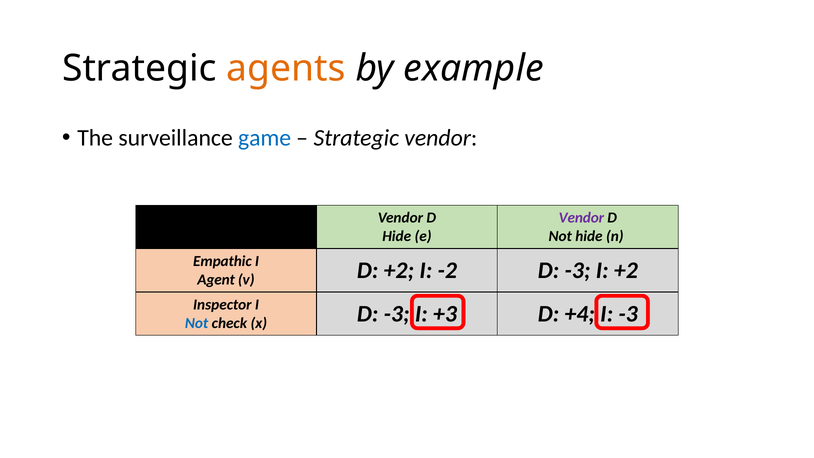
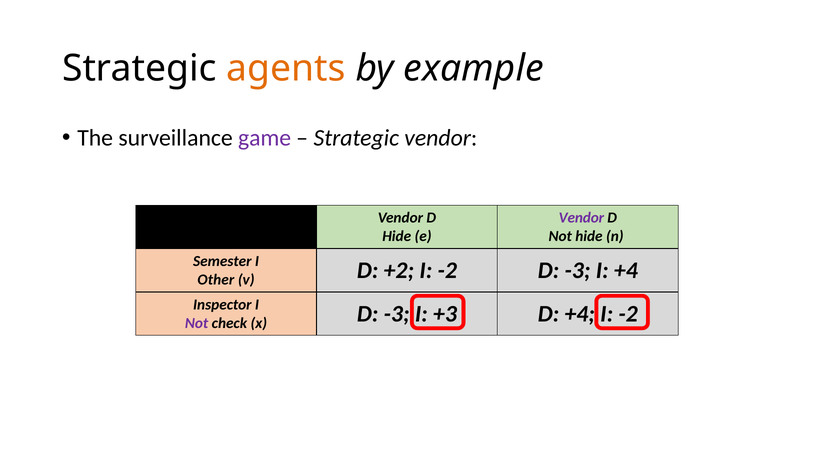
game colour: blue -> purple
Empathic: Empathic -> Semester
Agent: Agent -> Other
I +2: +2 -> +4
Not at (197, 323) colour: blue -> purple
-3 at (628, 314): -3 -> -2
